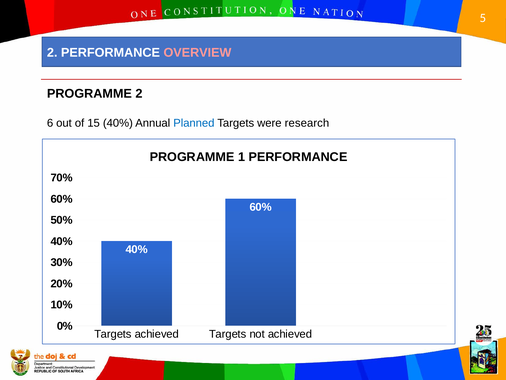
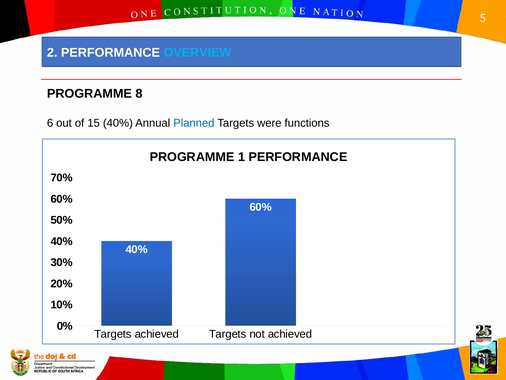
OVERVIEW colour: pink -> light blue
PROGRAMME 2: 2 -> 8
research: research -> functions
